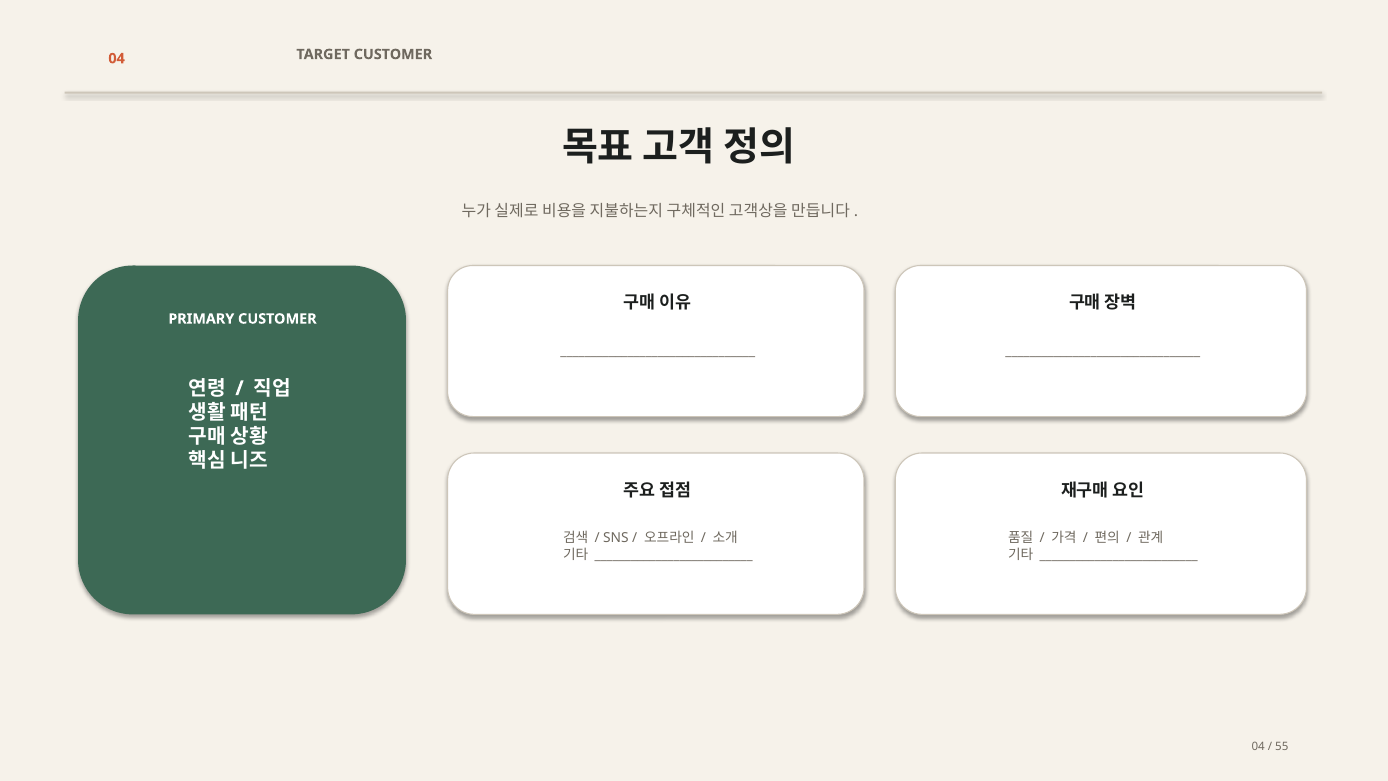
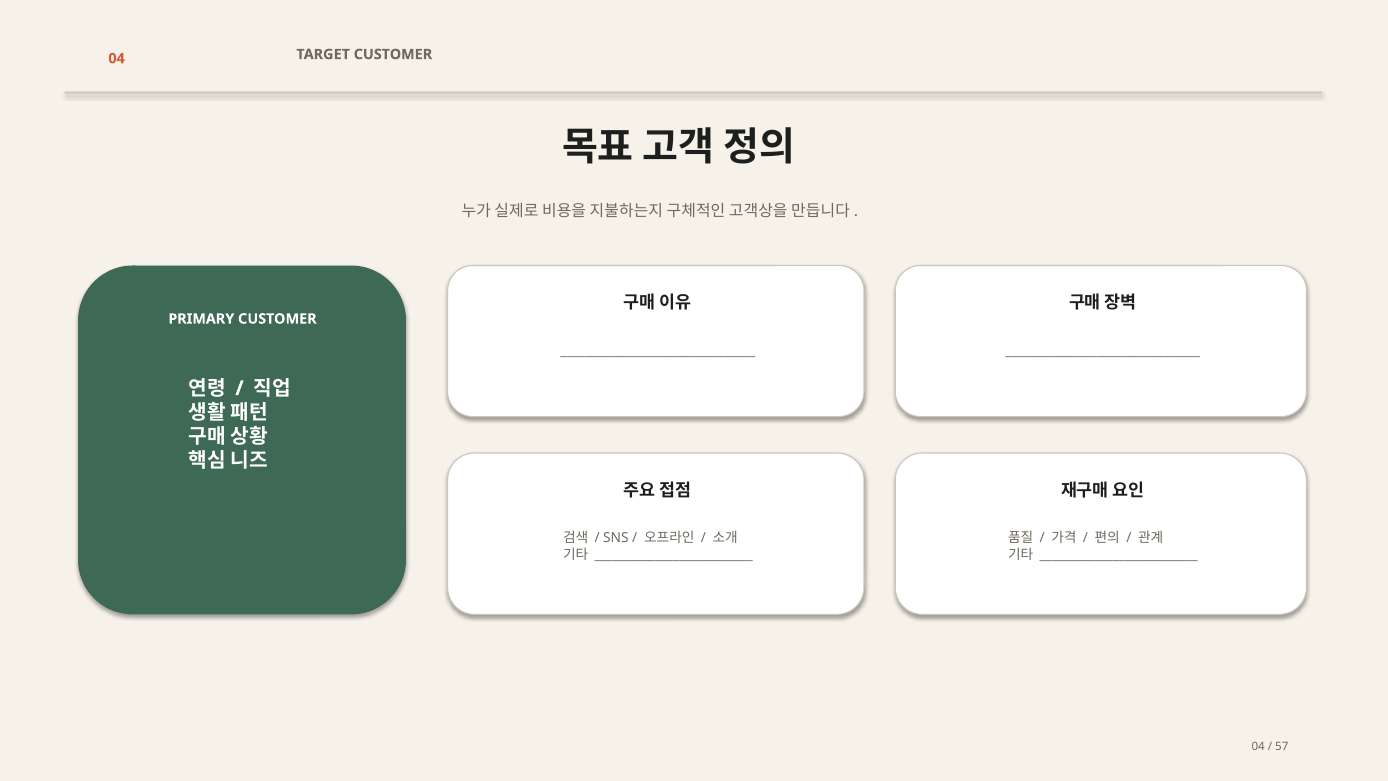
55: 55 -> 57
